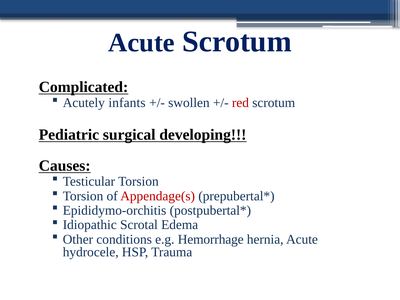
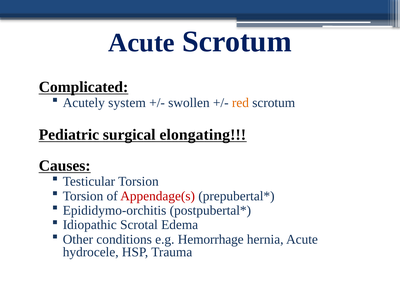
infants: infants -> system
red colour: red -> orange
developing: developing -> elongating
